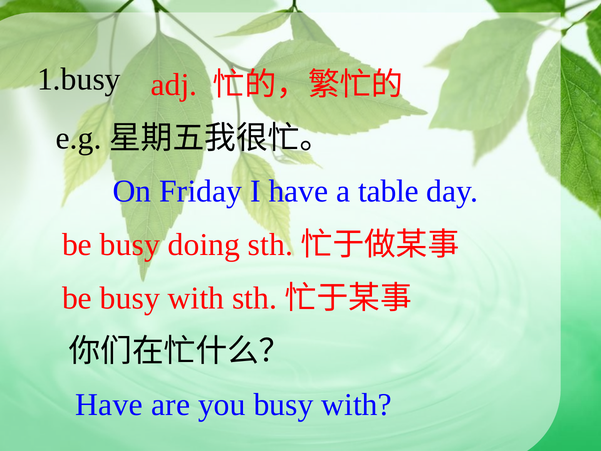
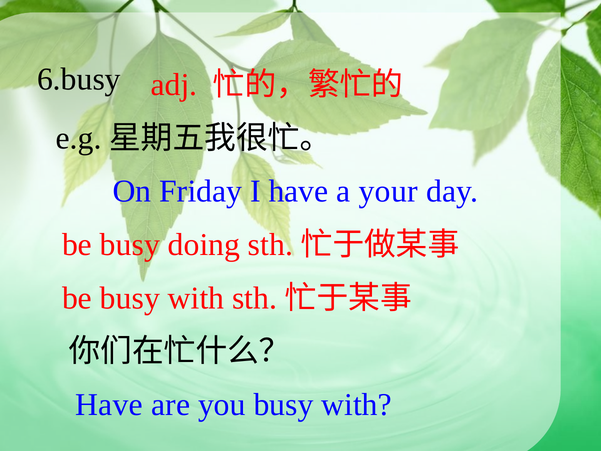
1.busy: 1.busy -> 6.busy
table: table -> your
